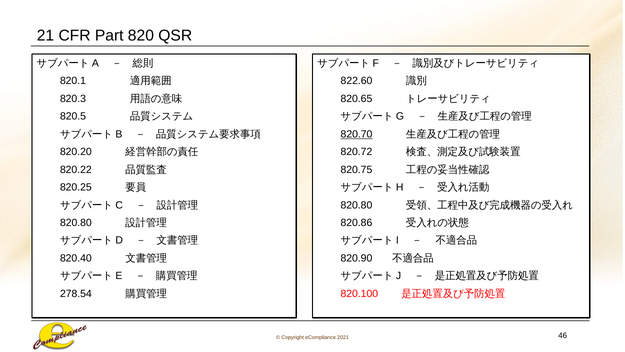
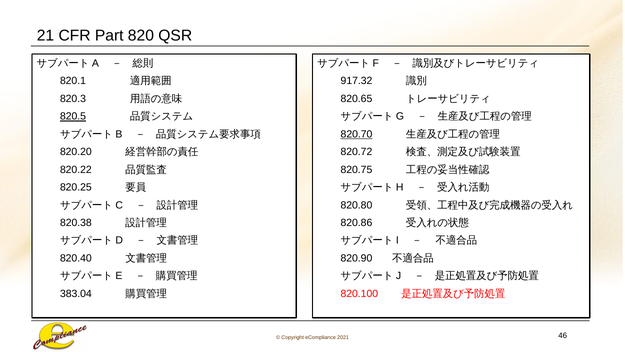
822.60: 822.60 -> 917.32
820.5 underline: none -> present
820.80 at (76, 223): 820.80 -> 820.38
278.54: 278.54 -> 383.04
